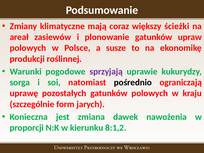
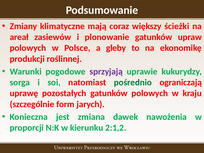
susze: susze -> gleby
pośrednio colour: black -> green
8:1,2: 8:1,2 -> 2:1,2
